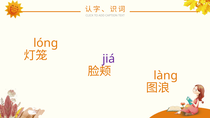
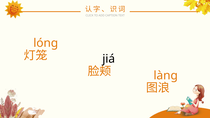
jiá colour: purple -> black
